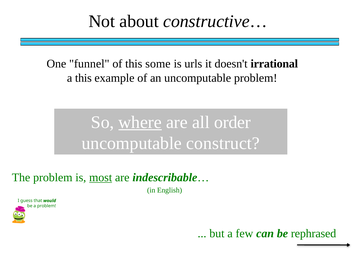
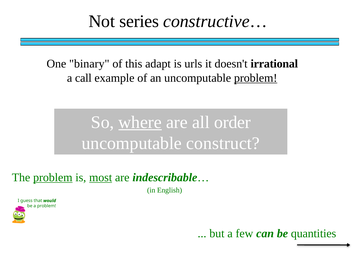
about: about -> series
funnel: funnel -> binary
some: some -> adapt
a this: this -> call
problem at (256, 78) underline: none -> present
problem at (53, 178) underline: none -> present
rephrased: rephrased -> quantities
